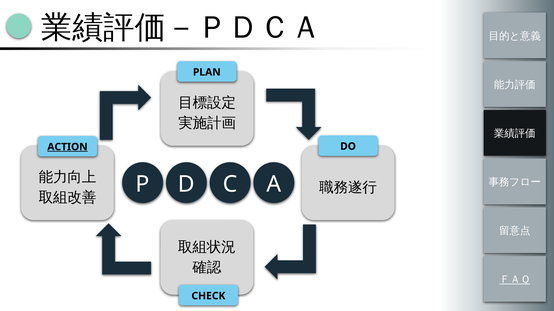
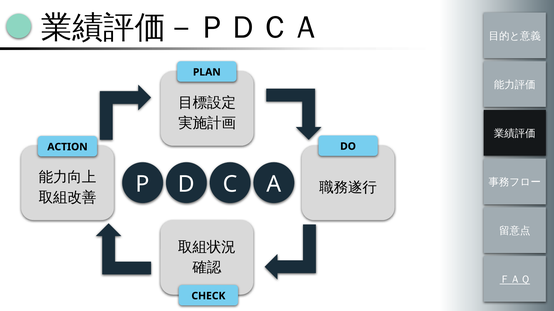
ACTION underline: present -> none
